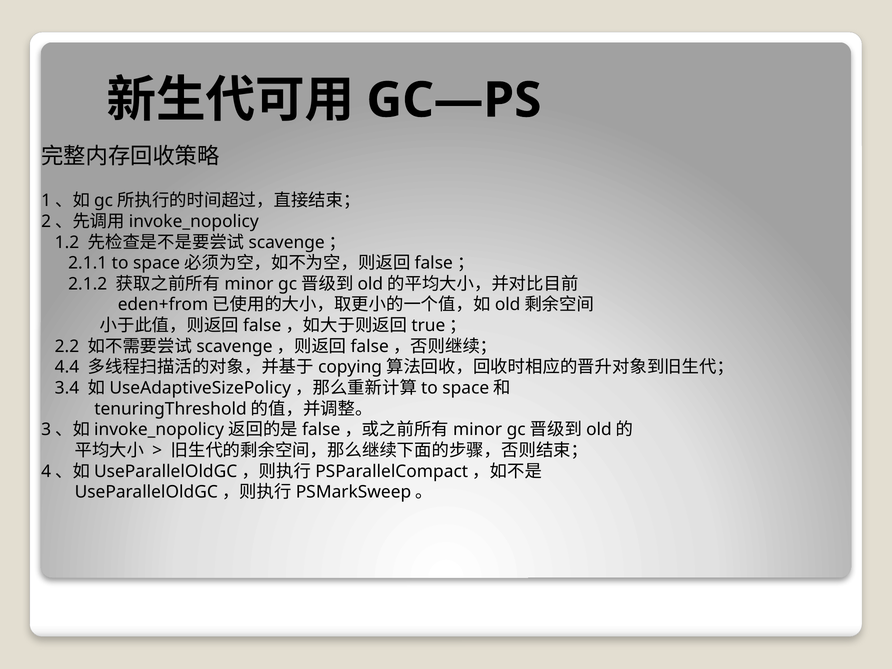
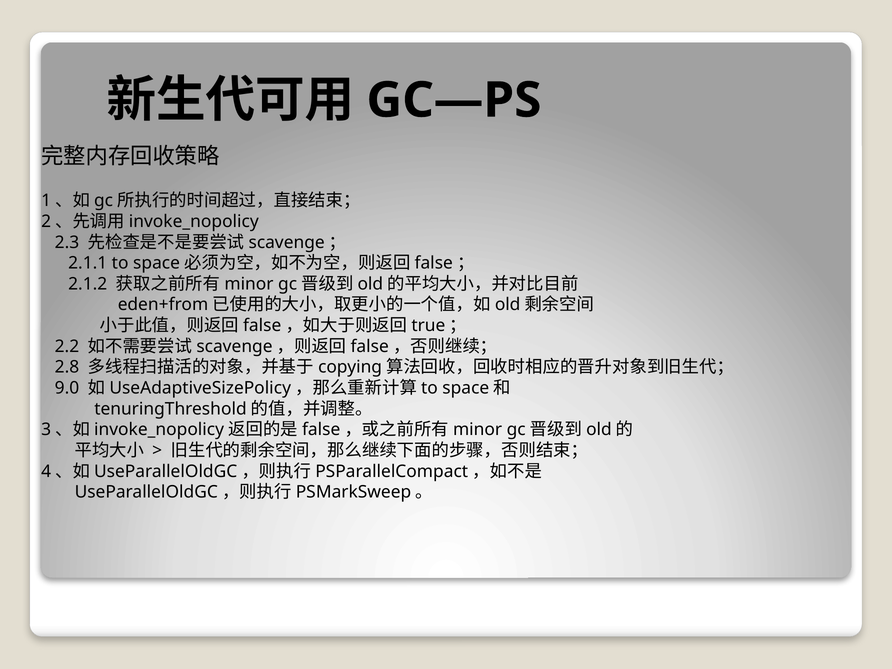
1.2: 1.2 -> 2.3
4.4: 4.4 -> 2.8
3.4: 3.4 -> 9.0
